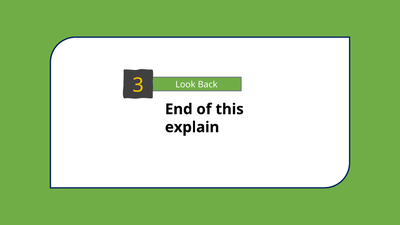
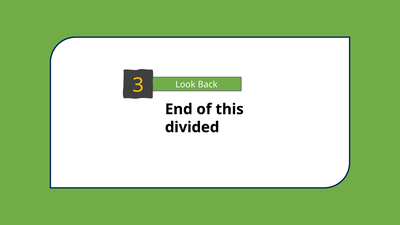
explain: explain -> divided
